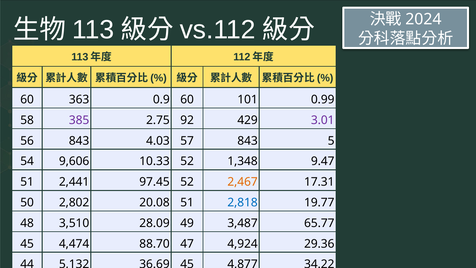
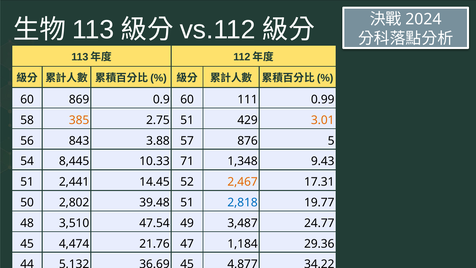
363: 363 -> 869
101: 101 -> 111
385 colour: purple -> orange
2.75 92: 92 -> 51
3.01 colour: purple -> orange
4.03: 4.03 -> 3.88
57 843: 843 -> 876
9,606: 9,606 -> 8,445
10.33 52: 52 -> 71
9.47: 9.47 -> 9.43
97.45: 97.45 -> 14.45
20.08: 20.08 -> 39.48
28.09: 28.09 -> 47.54
65.77: 65.77 -> 24.77
88.70: 88.70 -> 21.76
4,924: 4,924 -> 1,184
